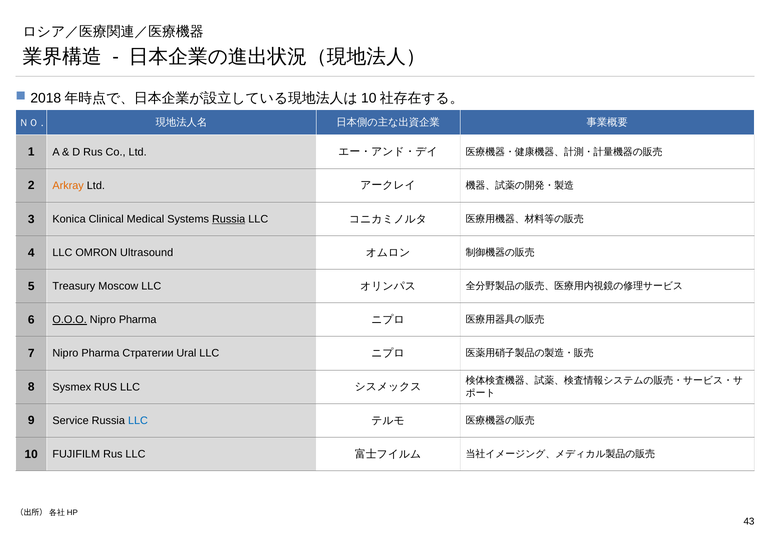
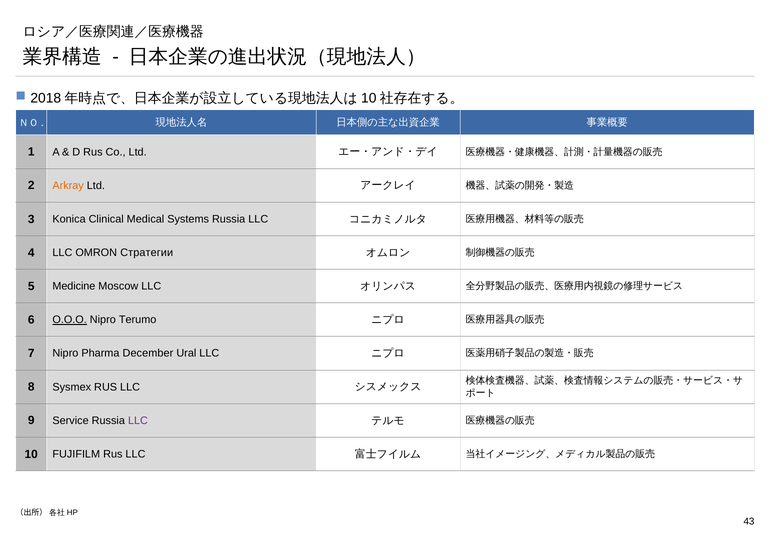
Russia at (229, 219) underline: present -> none
Ultrasound: Ultrasound -> Стратегии
Treasury: Treasury -> Medicine
Pharma at (138, 320): Pharma -> Terumo
Стратегии: Стратегии -> December
LLC at (138, 421) colour: blue -> purple
